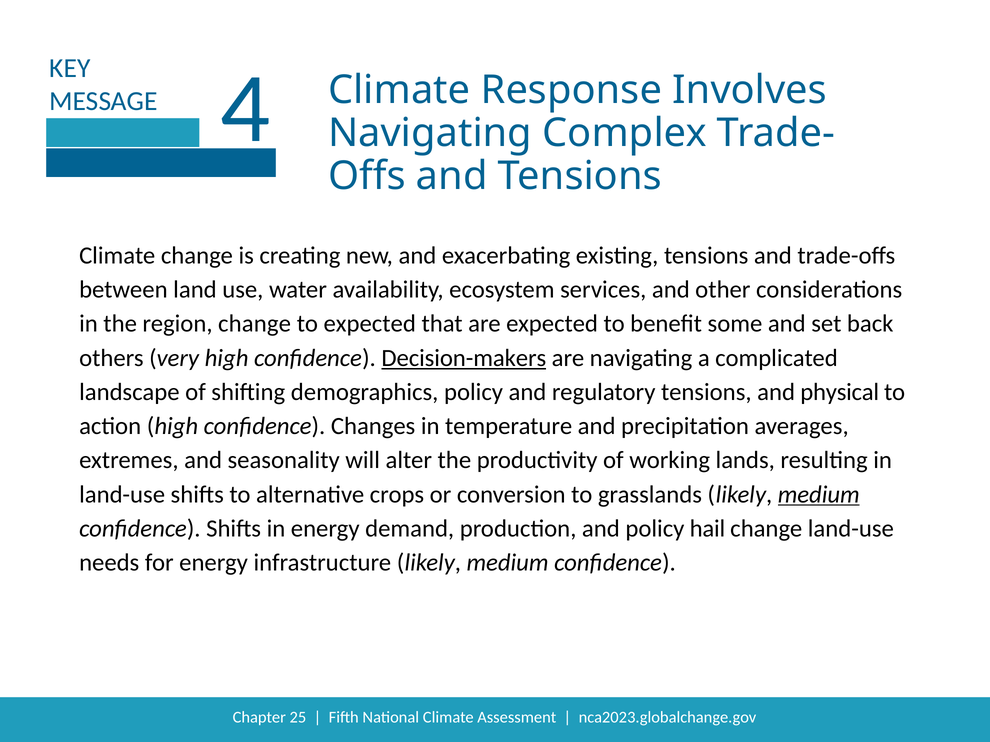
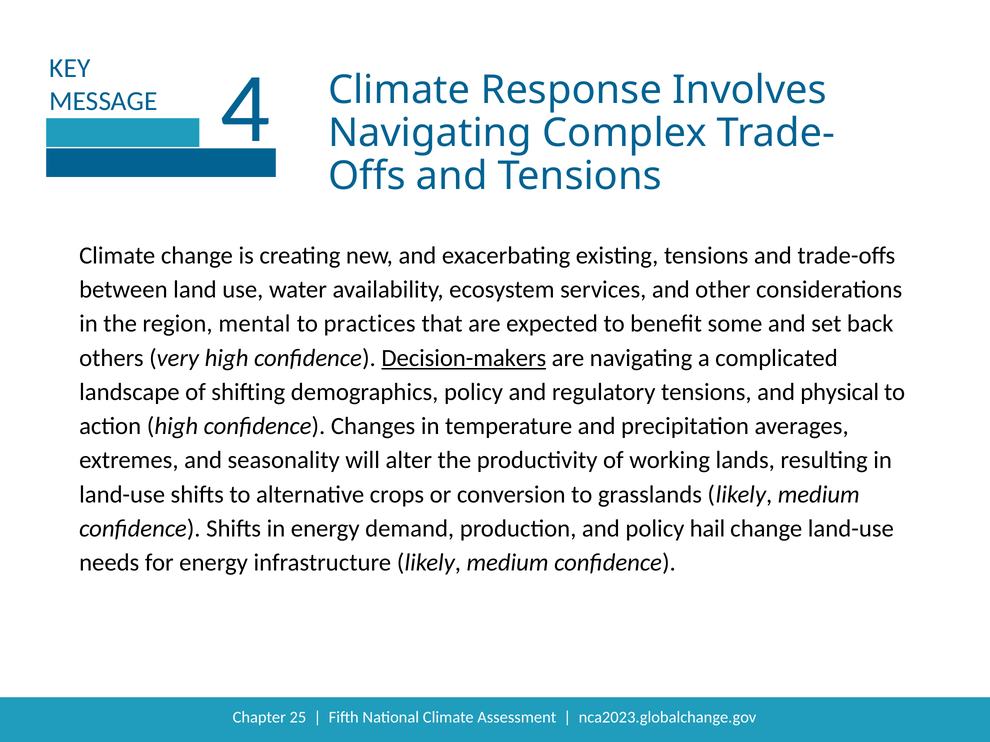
region change: change -> mental
to expected: expected -> practices
medium at (819, 495) underline: present -> none
